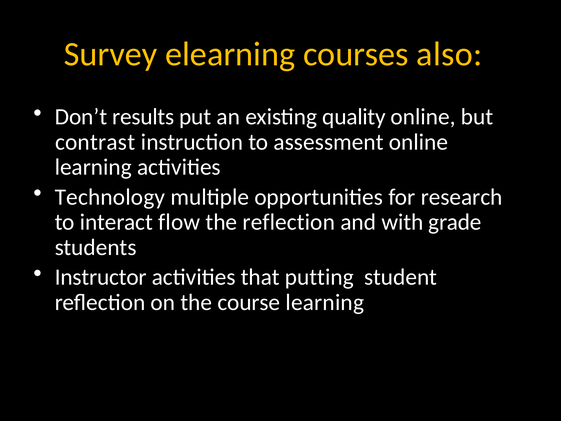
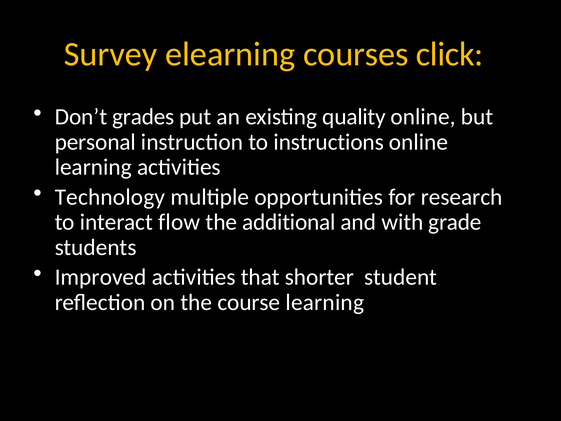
also: also -> click
results: results -> grades
contrast: contrast -> personal
assessment: assessment -> instructions
the reflection: reflection -> additional
Instructor: Instructor -> Improved
putting: putting -> shorter
